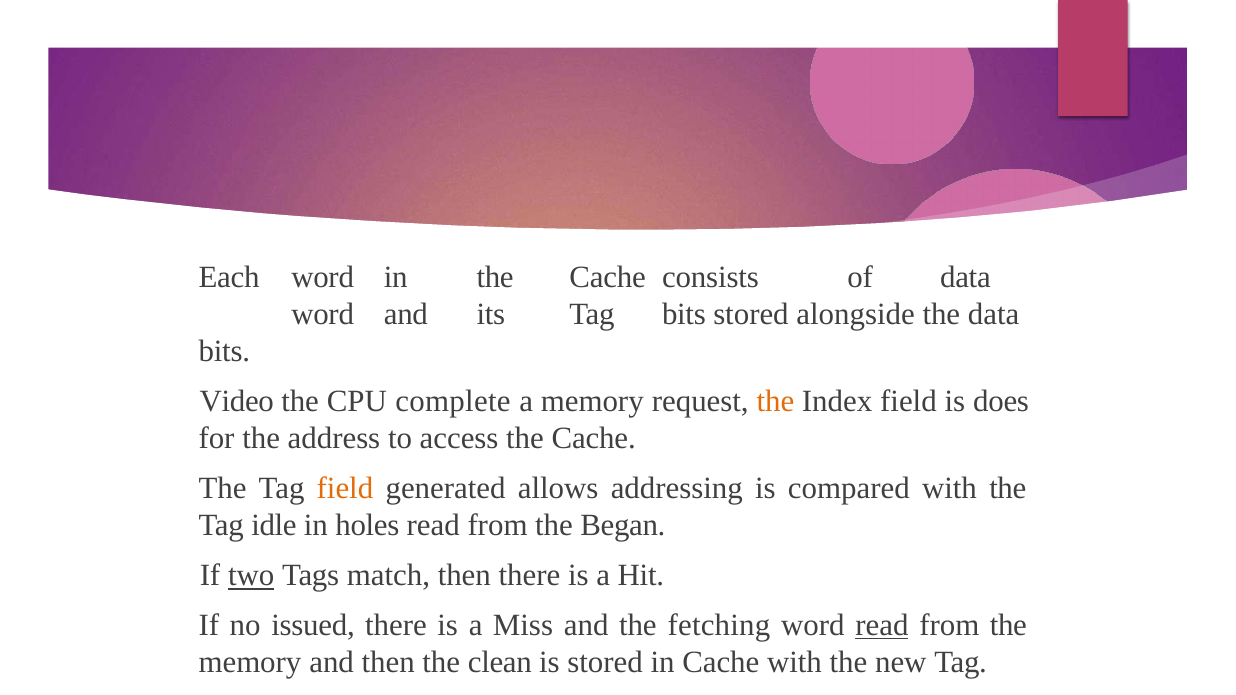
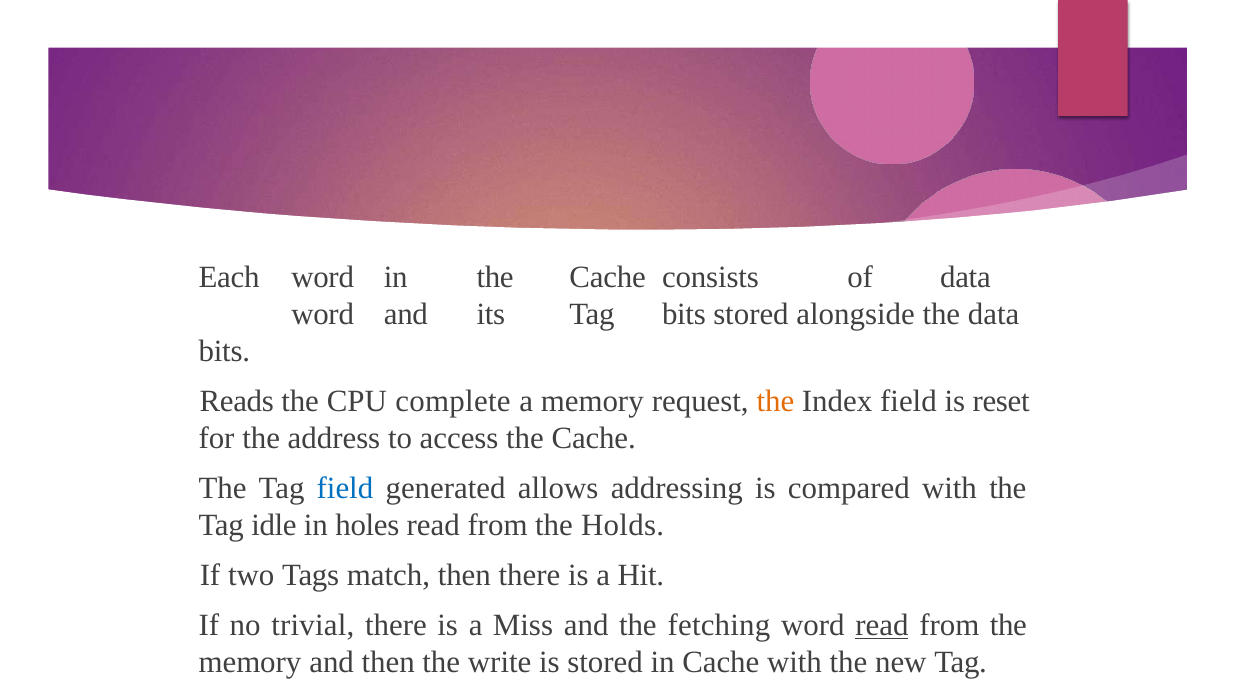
Video: Video -> Reads
does: does -> reset
field at (345, 488) colour: orange -> blue
Began: Began -> Holds
two underline: present -> none
issued: issued -> trivial
clean: clean -> write
